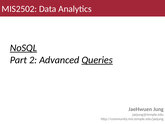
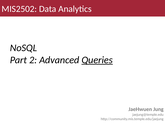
NoSQL underline: present -> none
